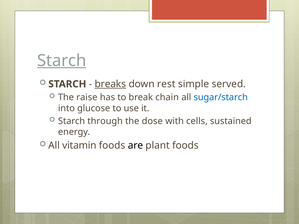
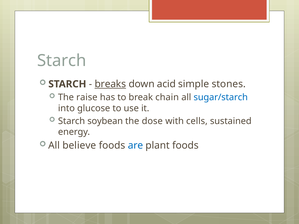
Starch at (62, 61) underline: present -> none
rest: rest -> acid
served: served -> stones
through: through -> soybean
vitamin: vitamin -> believe
are colour: black -> blue
